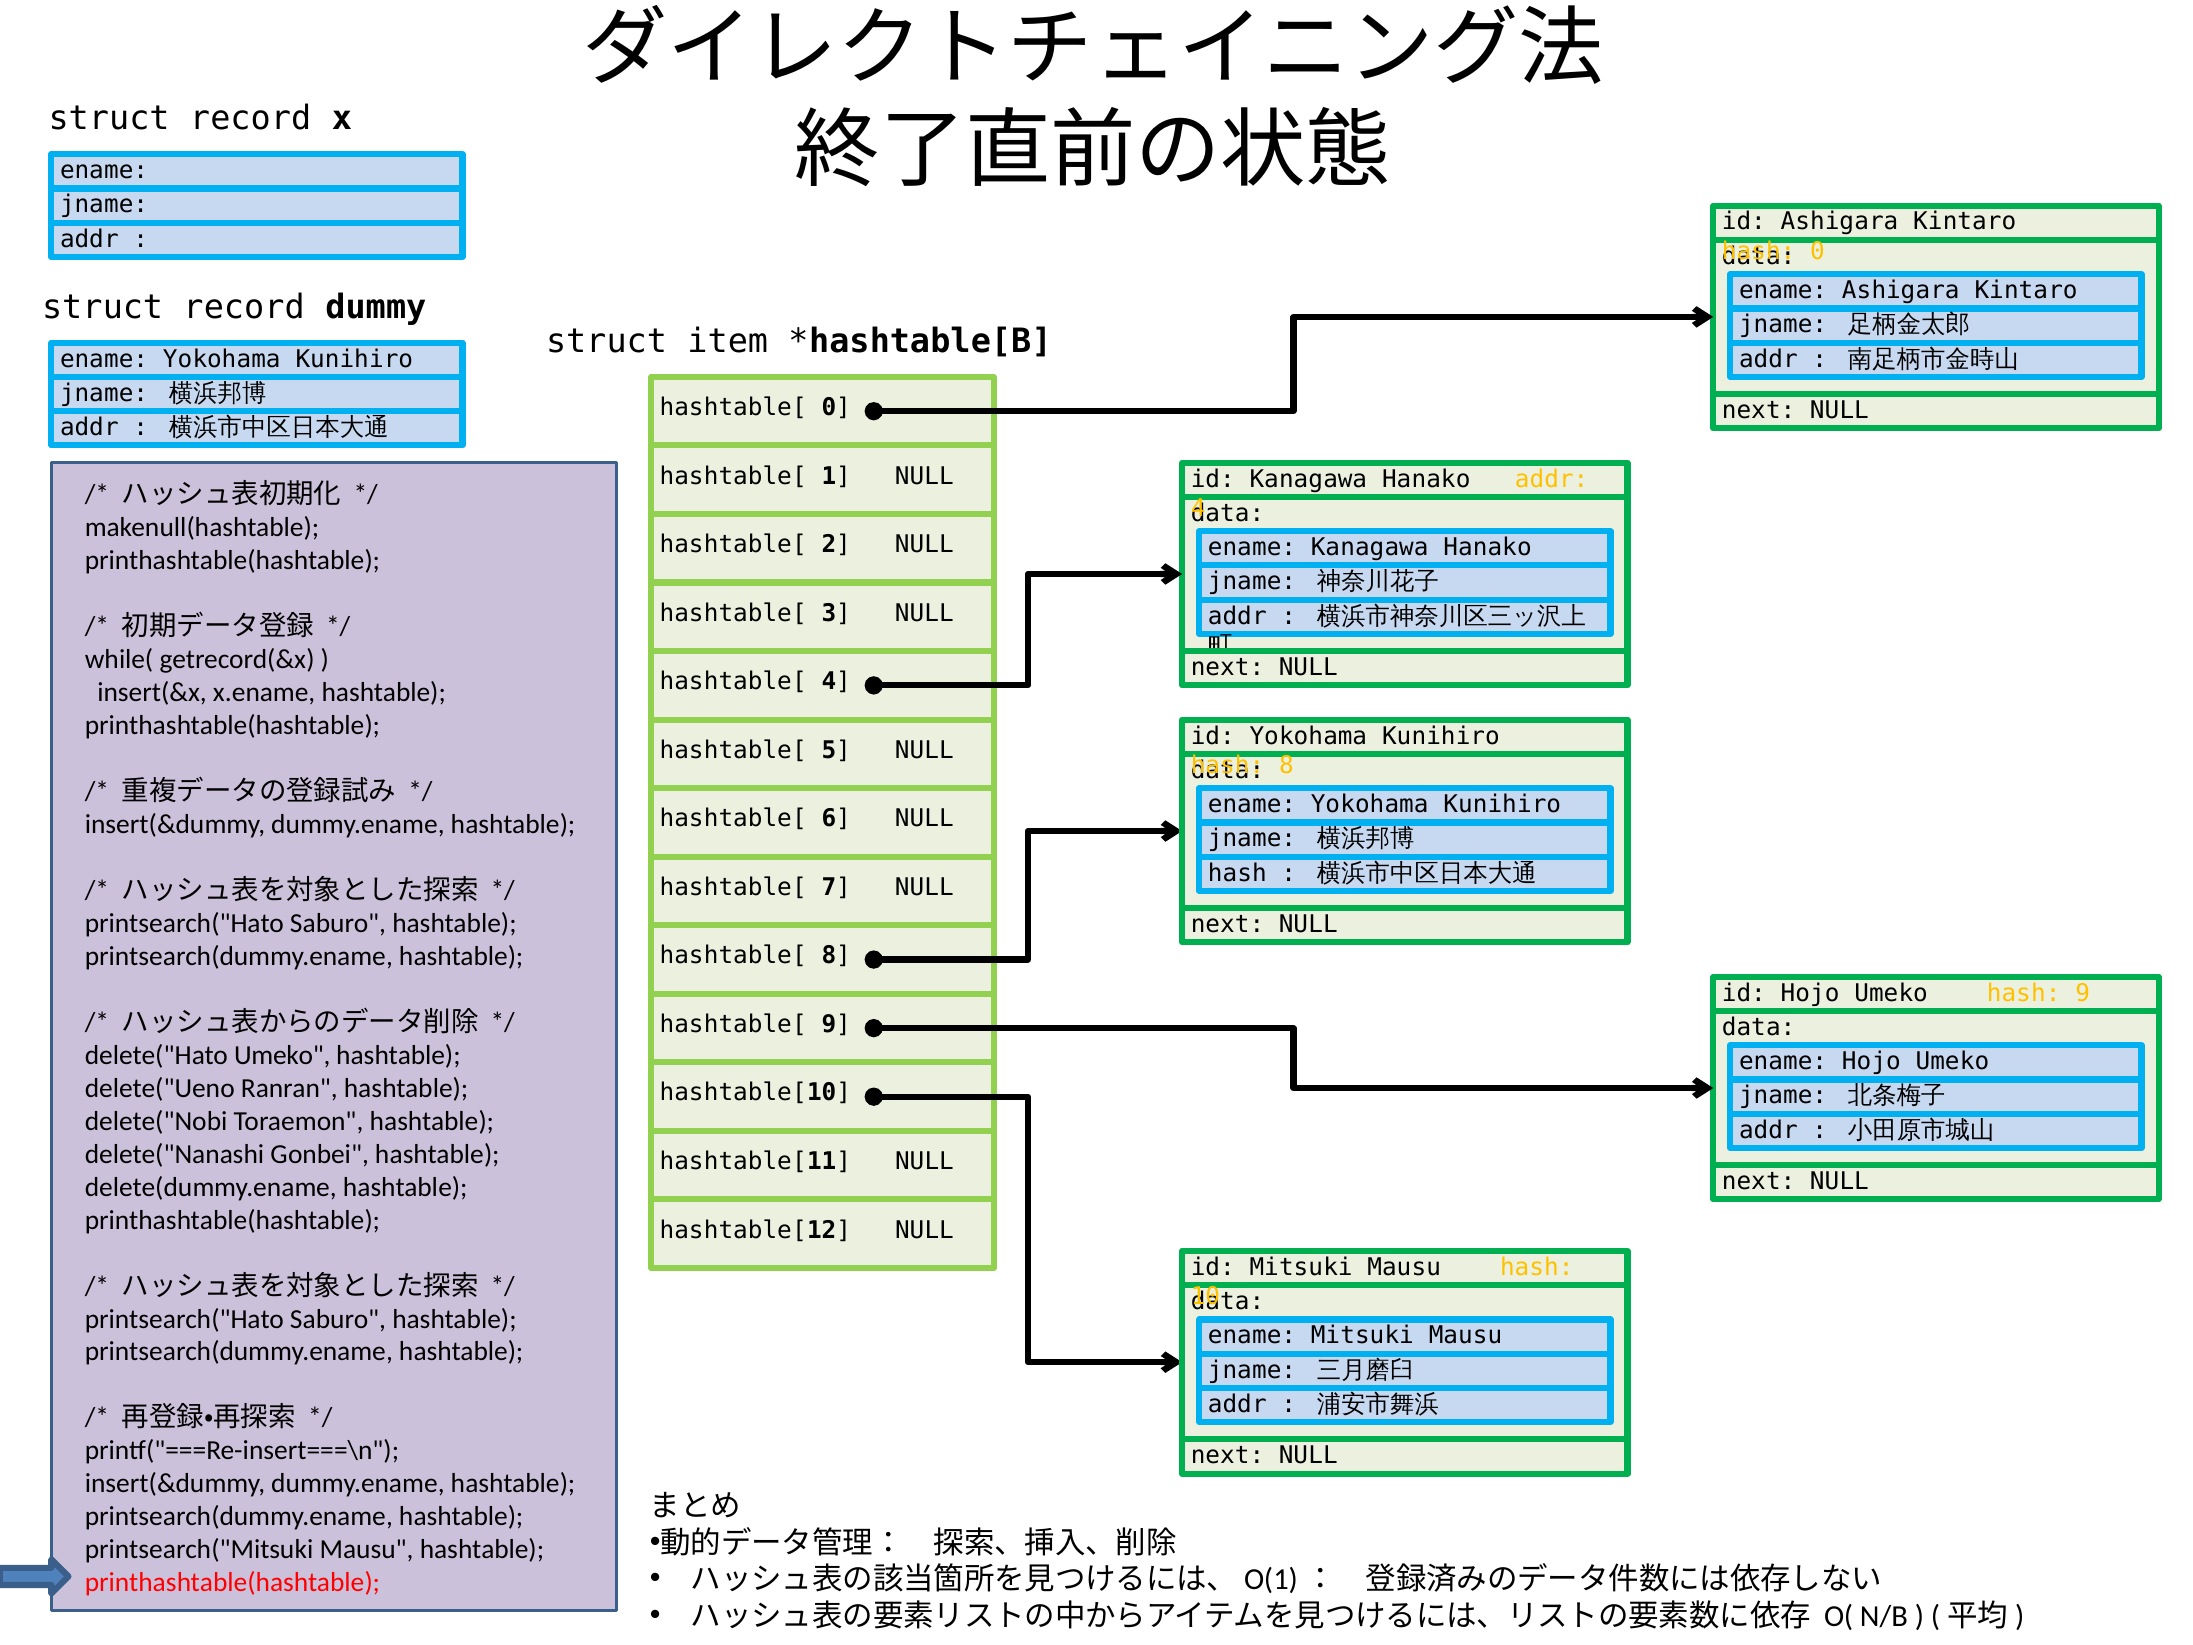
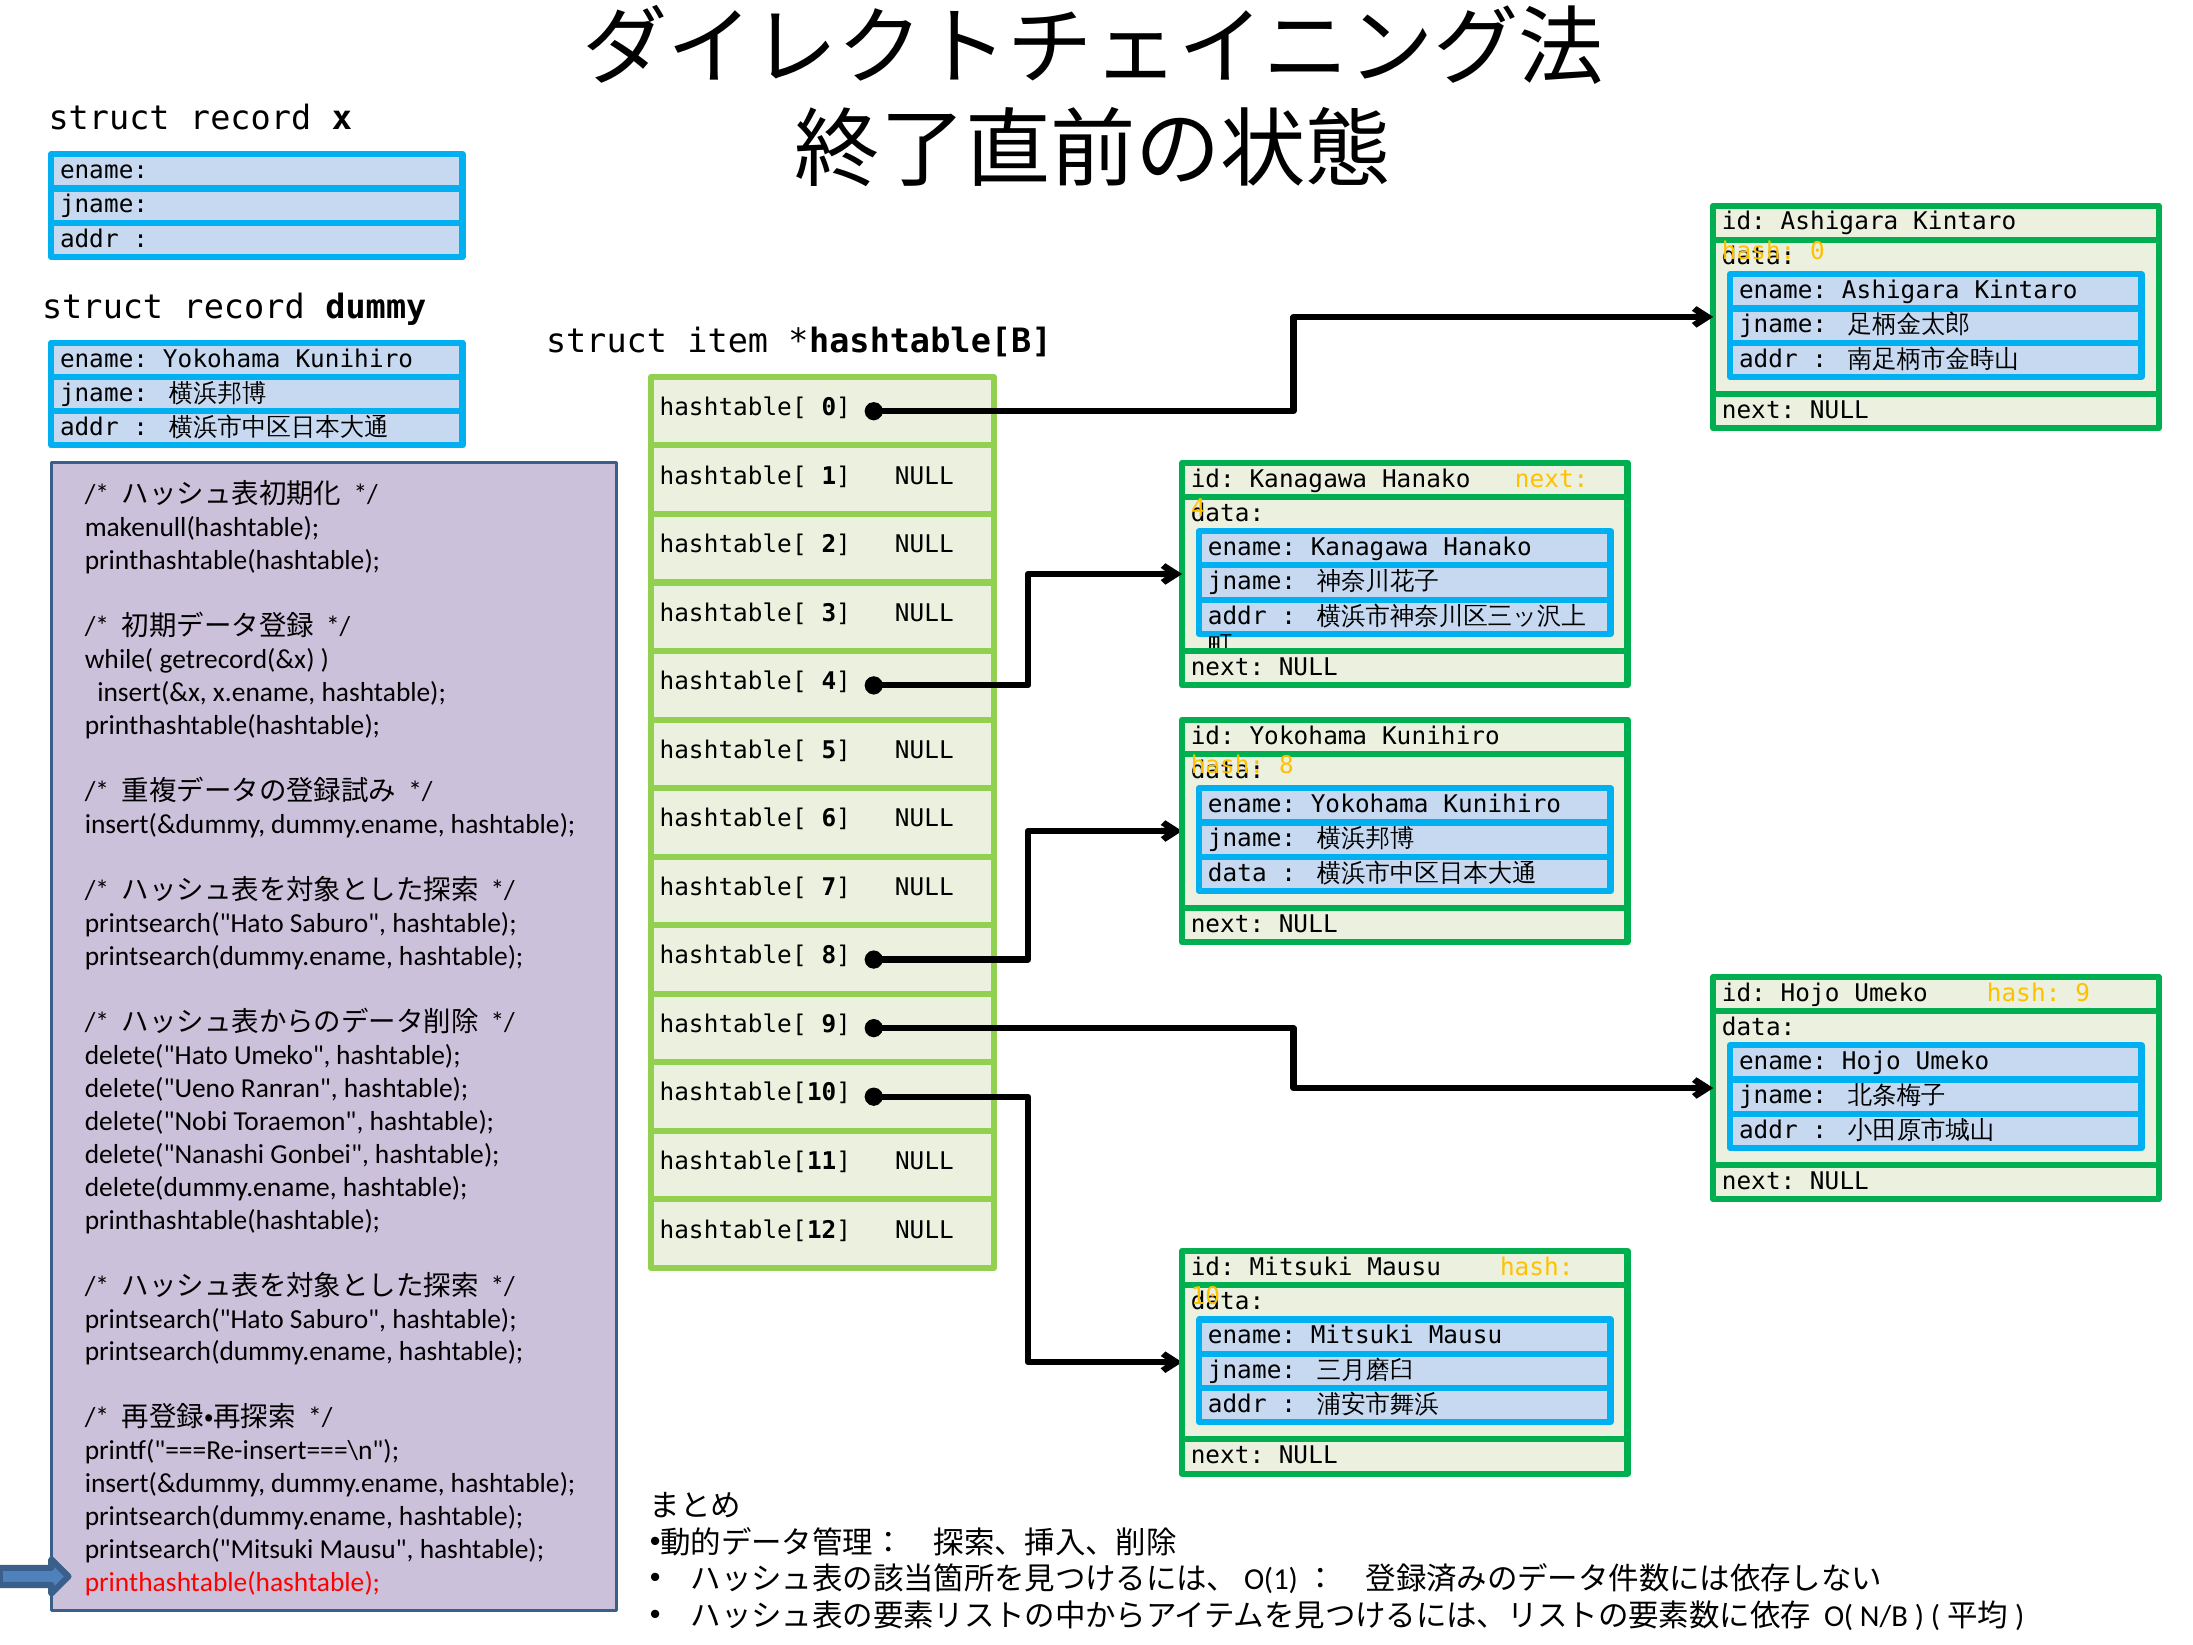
id Kanagawa Hanako addr: addr -> next
hash at (1237, 873): hash -> data
